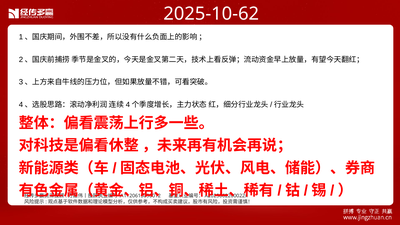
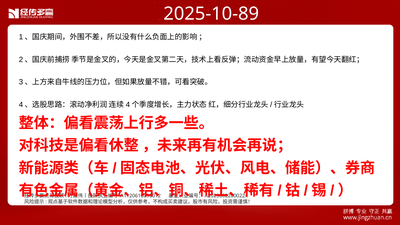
2025-10-62: 2025-10-62 -> 2025-10-89
